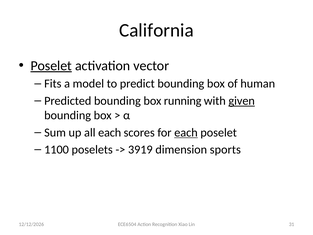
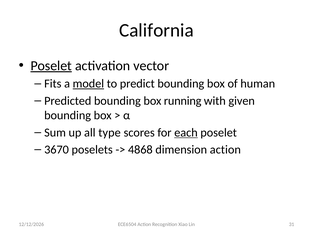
model underline: none -> present
given underline: present -> none
all each: each -> type
1100: 1100 -> 3670
3919: 3919 -> 4868
dimension sports: sports -> action
